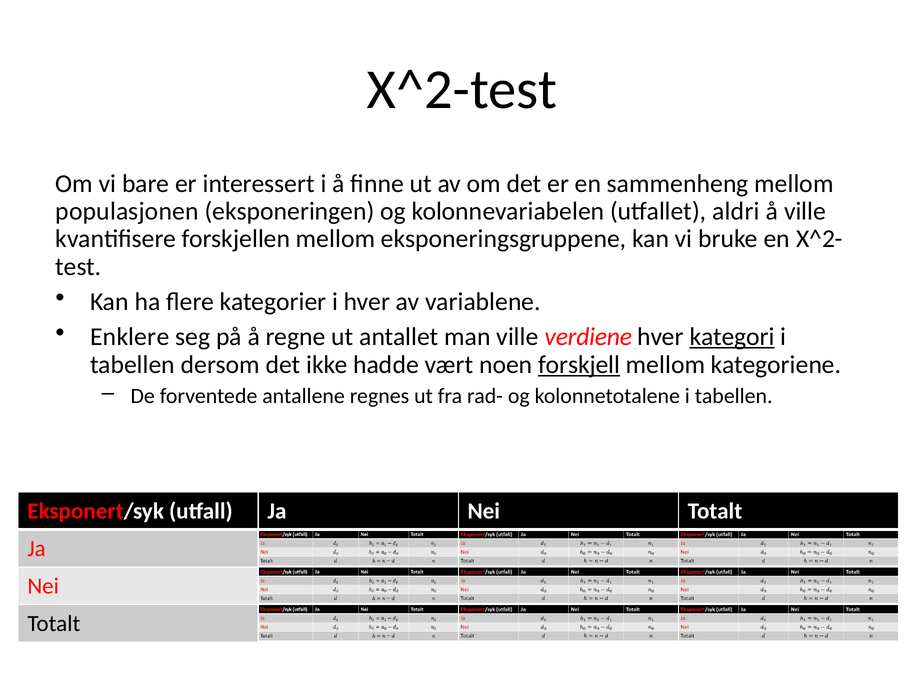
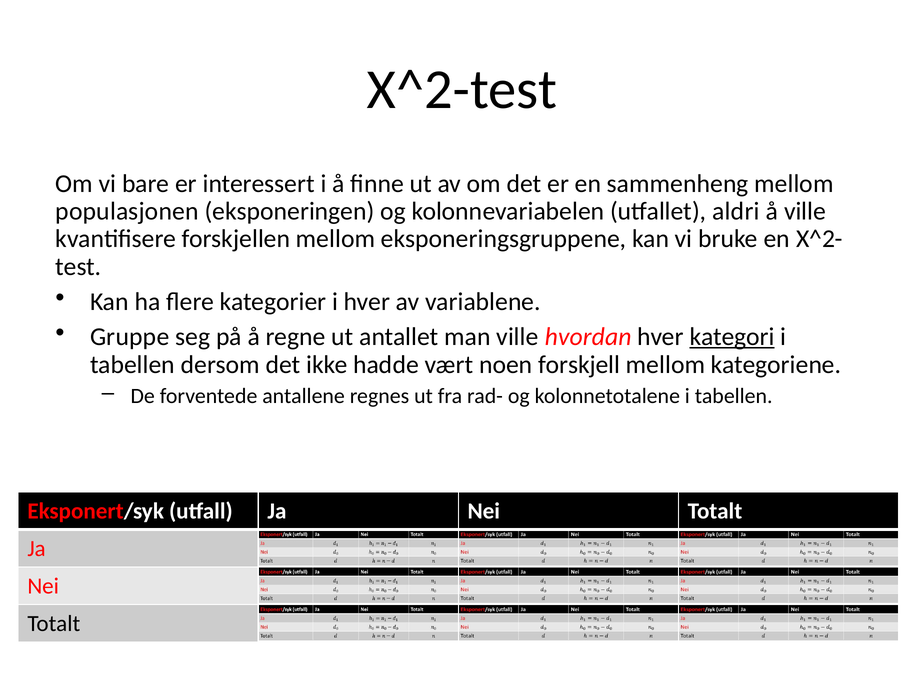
Enklere: Enklere -> Gruppe
verdiene: verdiene -> hvordan
forskjell underline: present -> none
